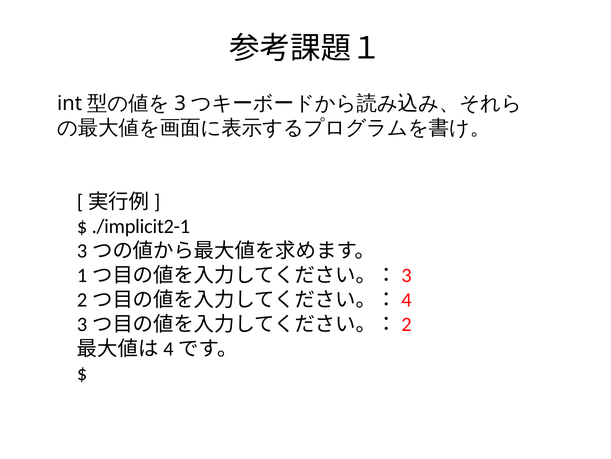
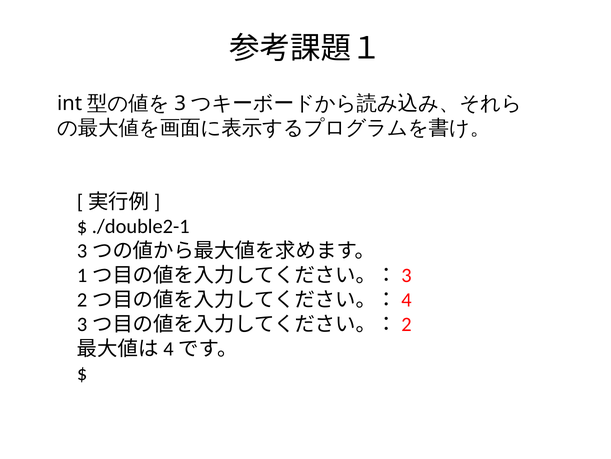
./implicit2-1: ./implicit2-1 -> ./double2-1
